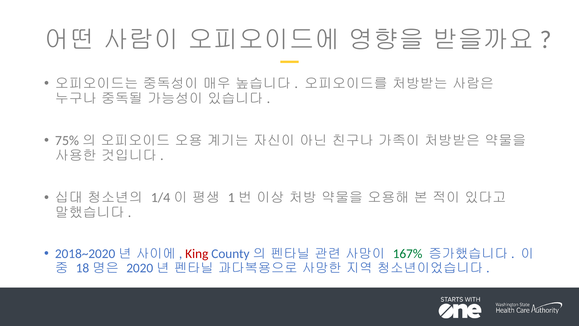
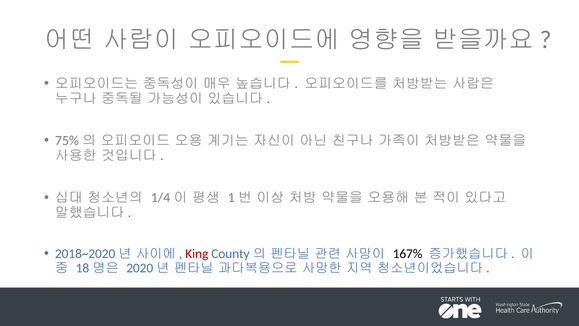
167% colour: green -> black
